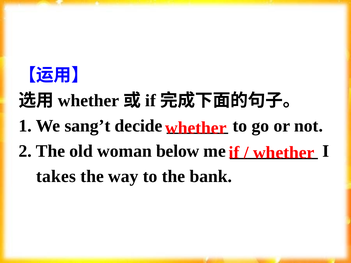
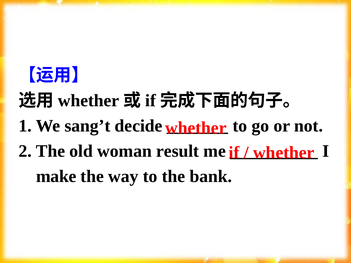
below: below -> result
takes: takes -> make
